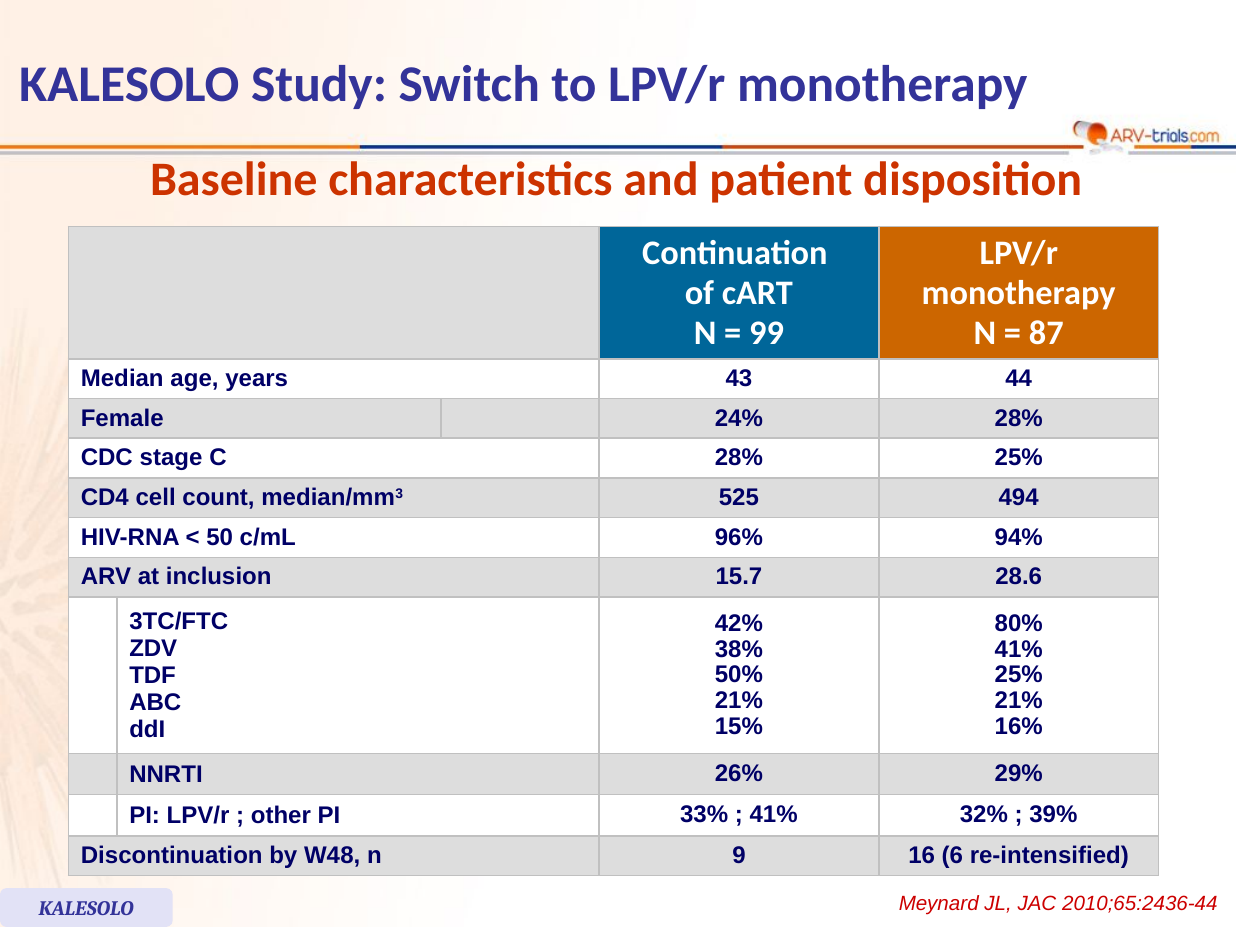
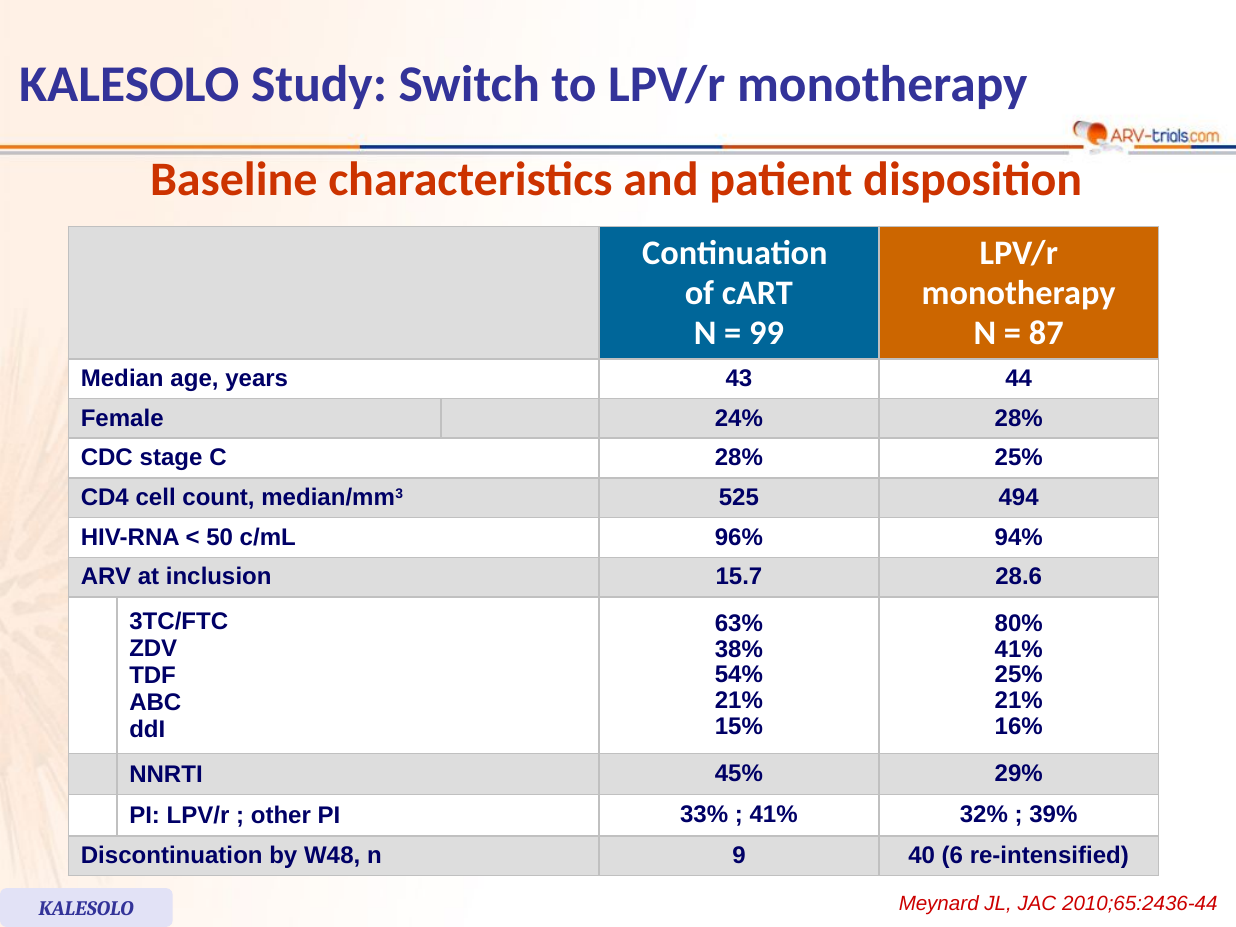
42%: 42% -> 63%
50%: 50% -> 54%
26%: 26% -> 45%
16: 16 -> 40
